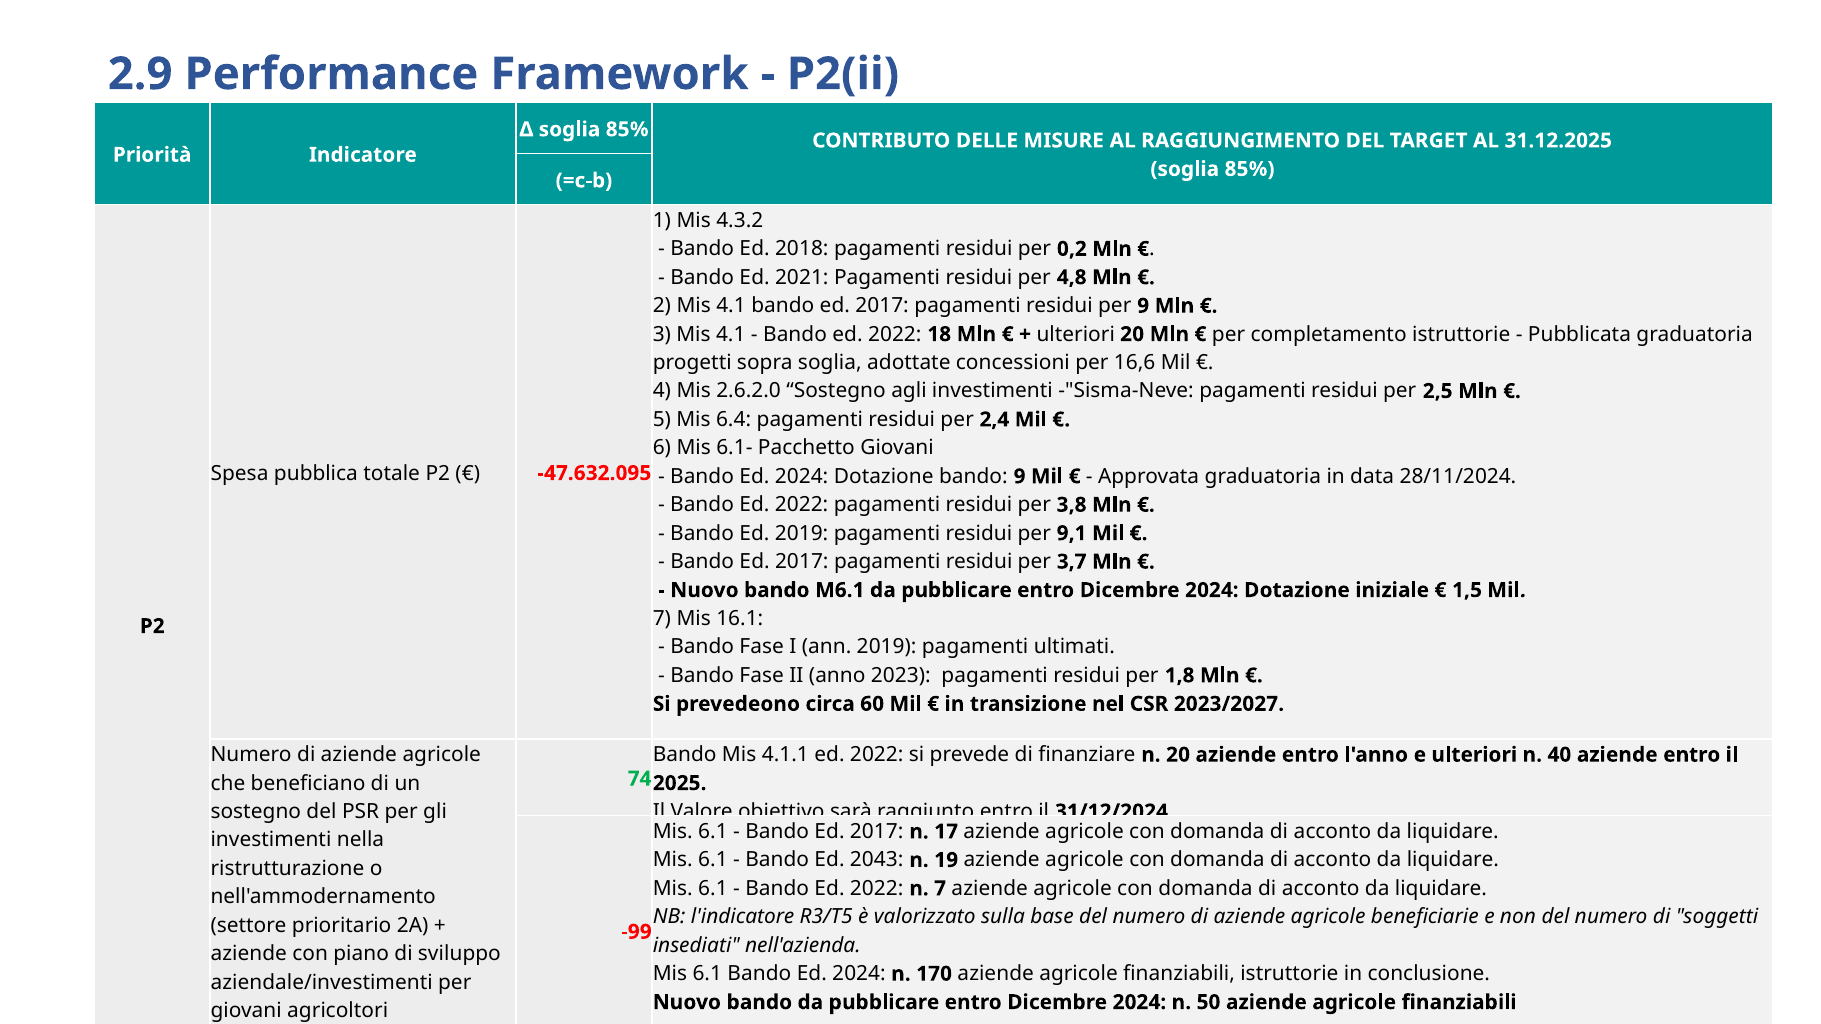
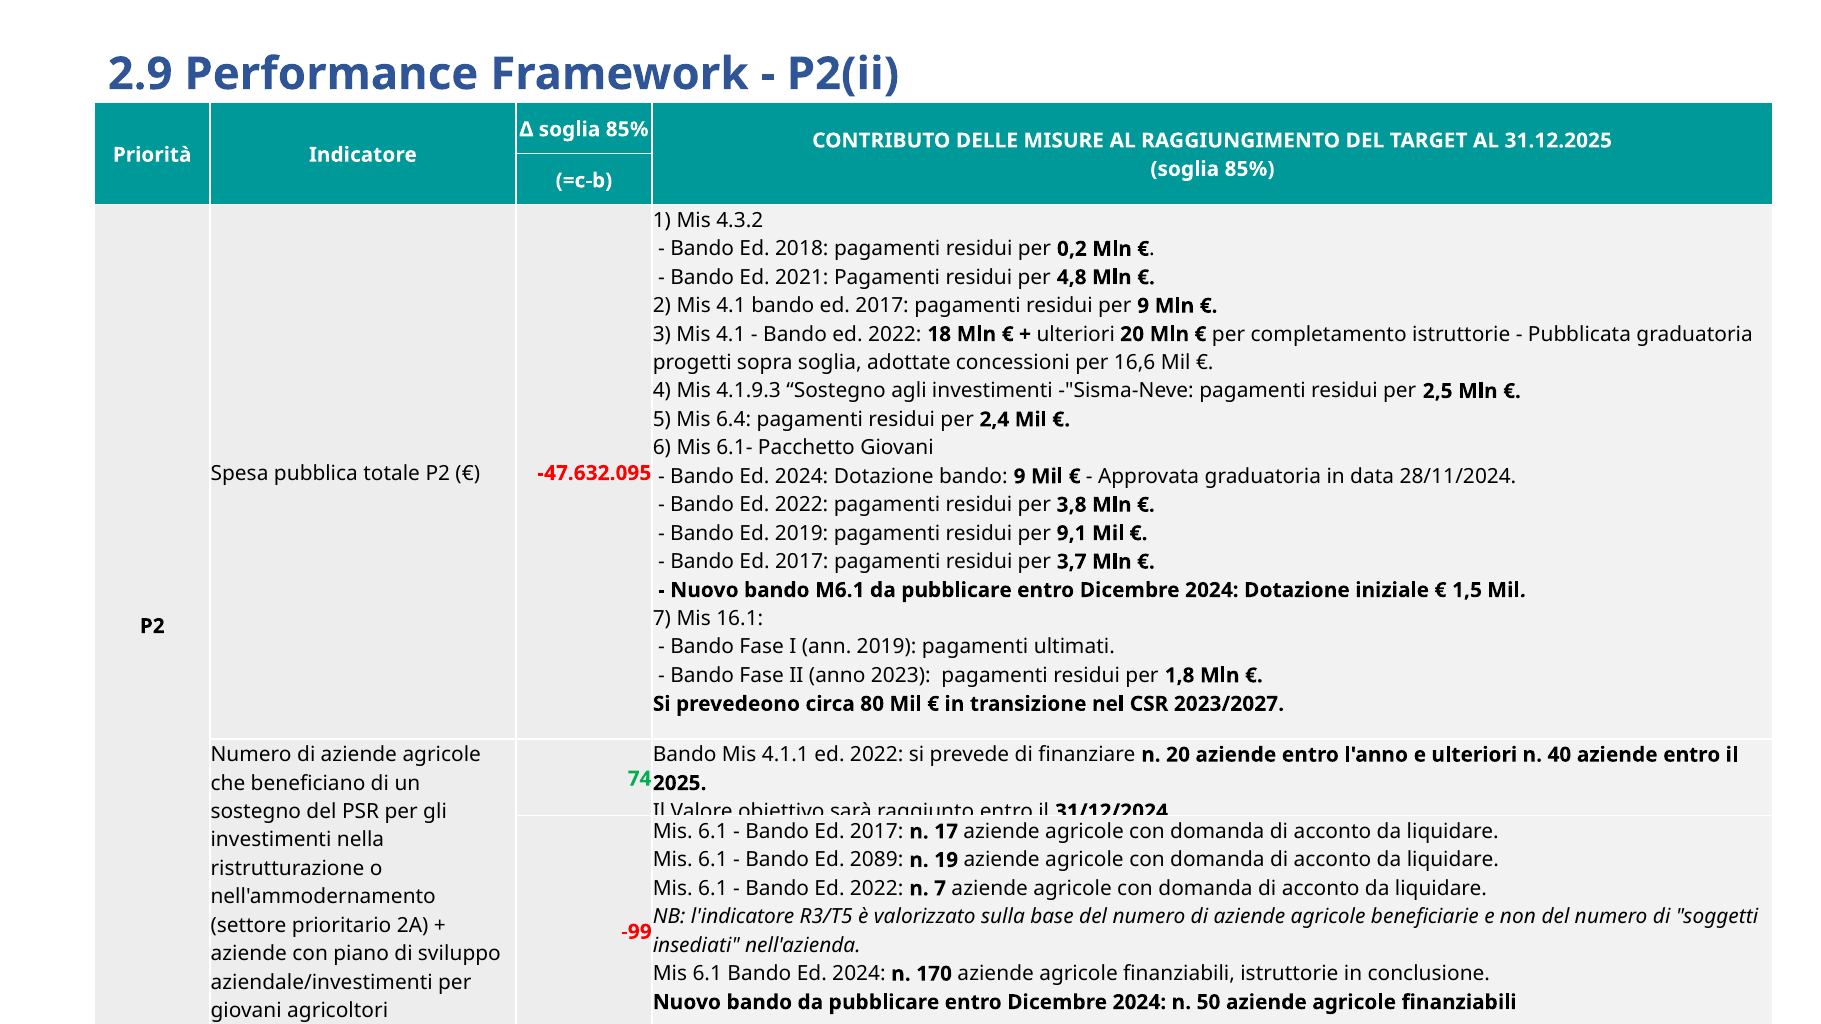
2.6.2.0: 2.6.2.0 -> 4.1.9.3
60: 60 -> 80
2043: 2043 -> 2089
